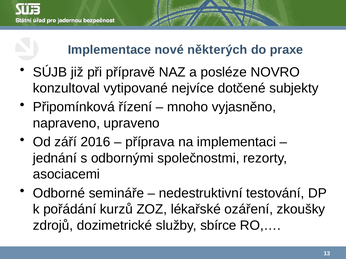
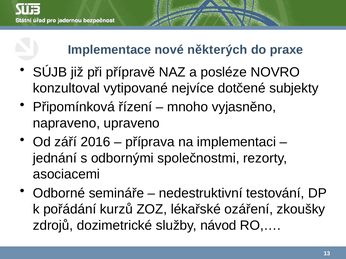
sbírce: sbírce -> návod
